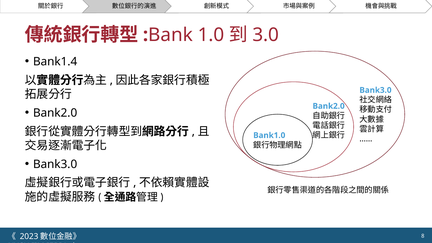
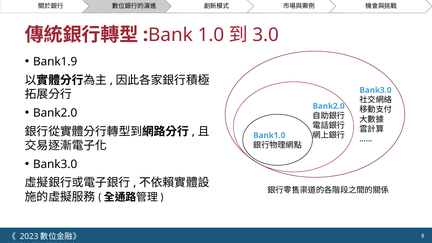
Bank1.4: Bank1.4 -> Bank1.9
